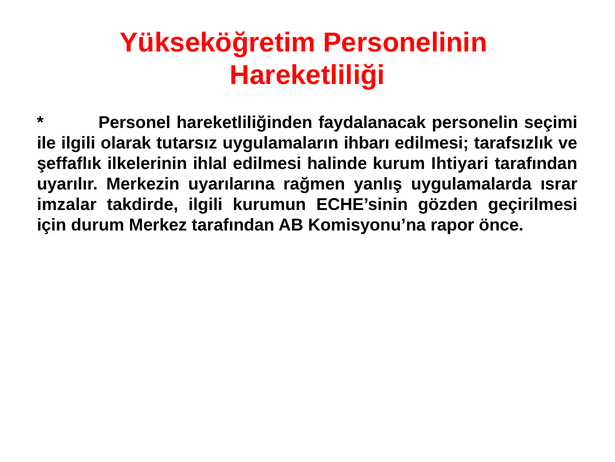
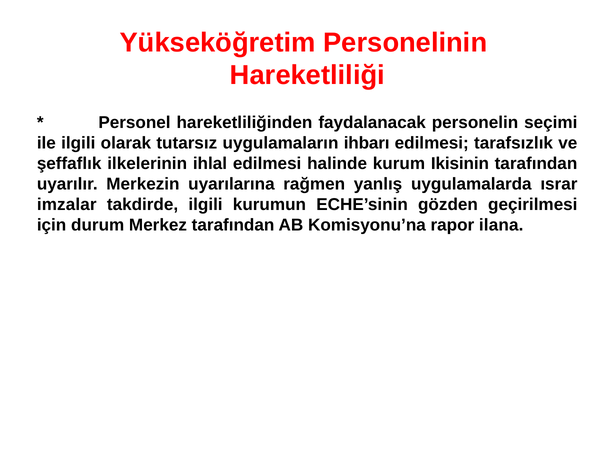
Ihtiyari: Ihtiyari -> Ikisinin
önce: önce -> ilana
